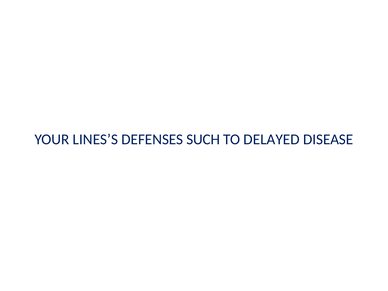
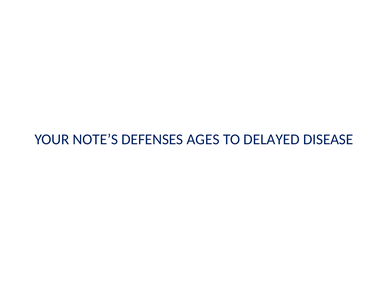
LINES’S: LINES’S -> NOTE’S
SUCH: SUCH -> AGES
